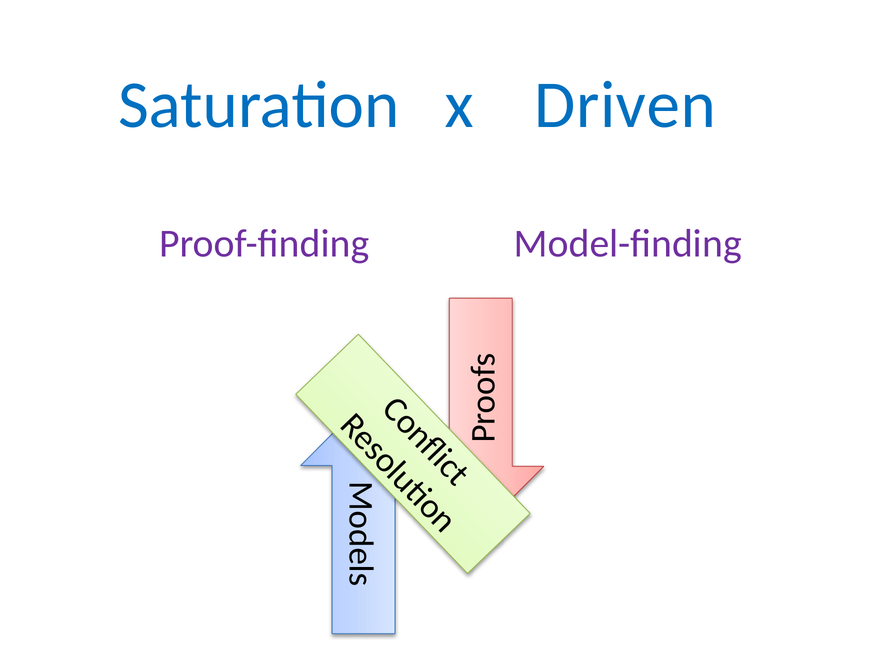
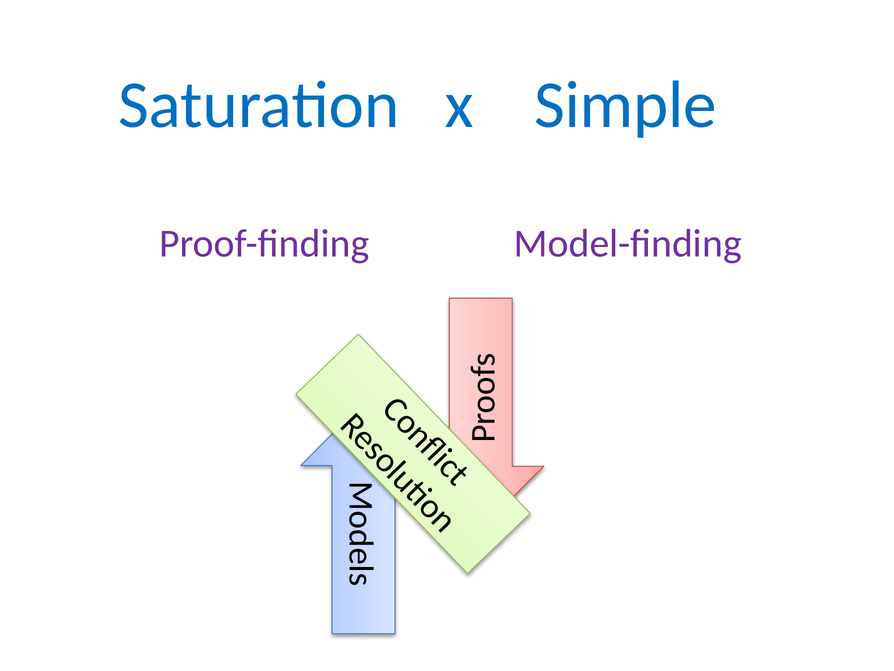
Driven: Driven -> Simple
